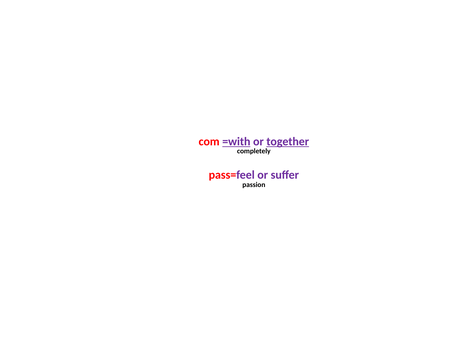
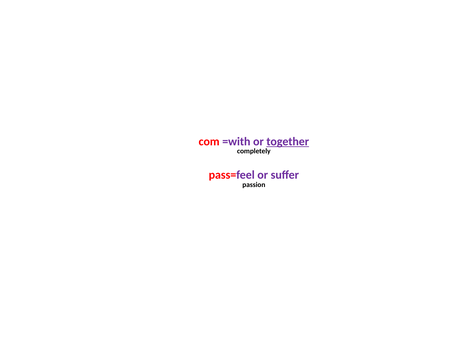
=with underline: present -> none
